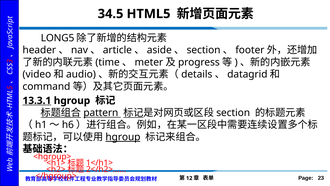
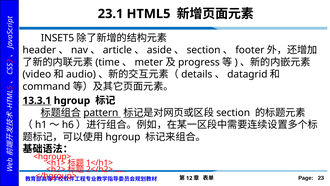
34.5: 34.5 -> 23.1
LONG5: LONG5 -> INSET5
hgroup at (123, 137) underline: present -> none
